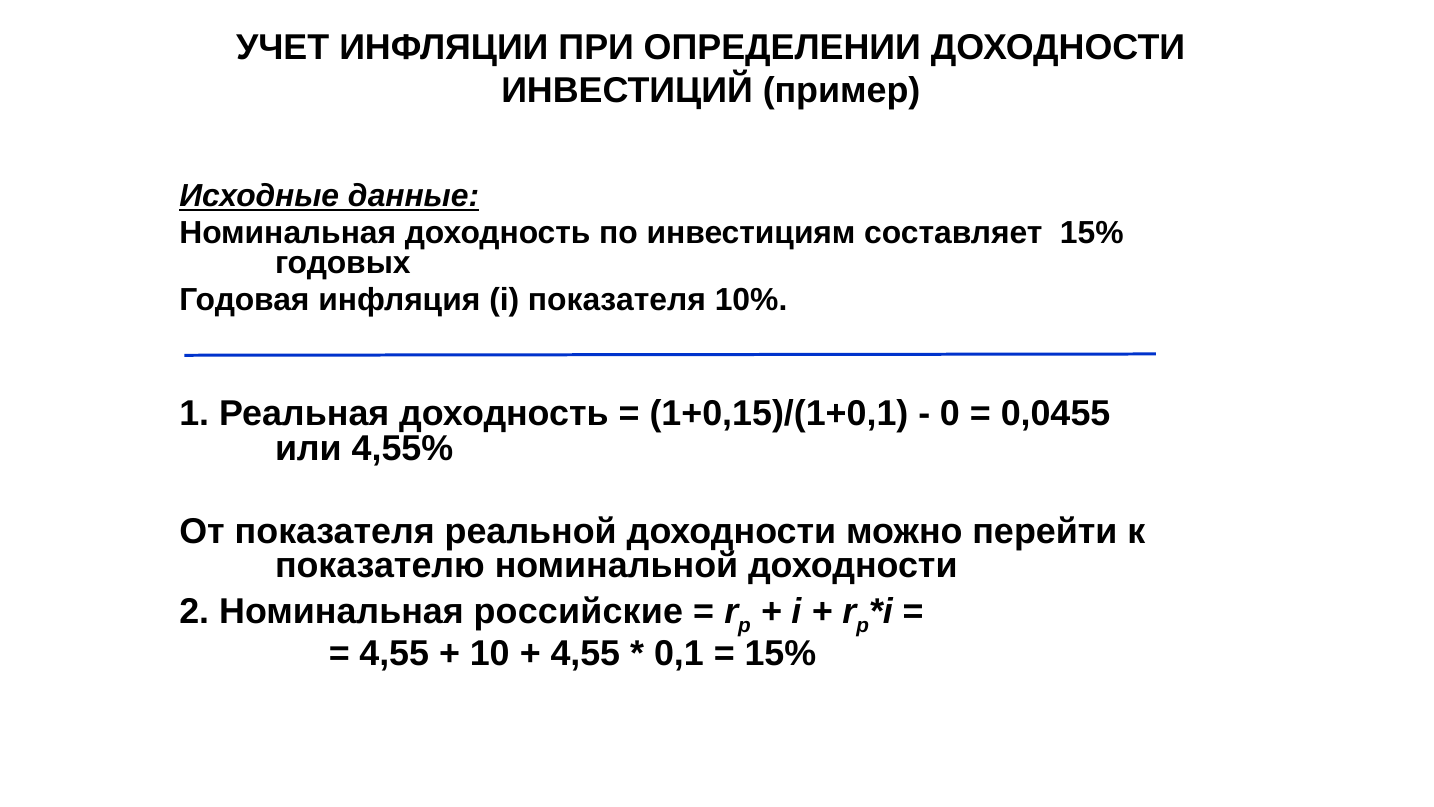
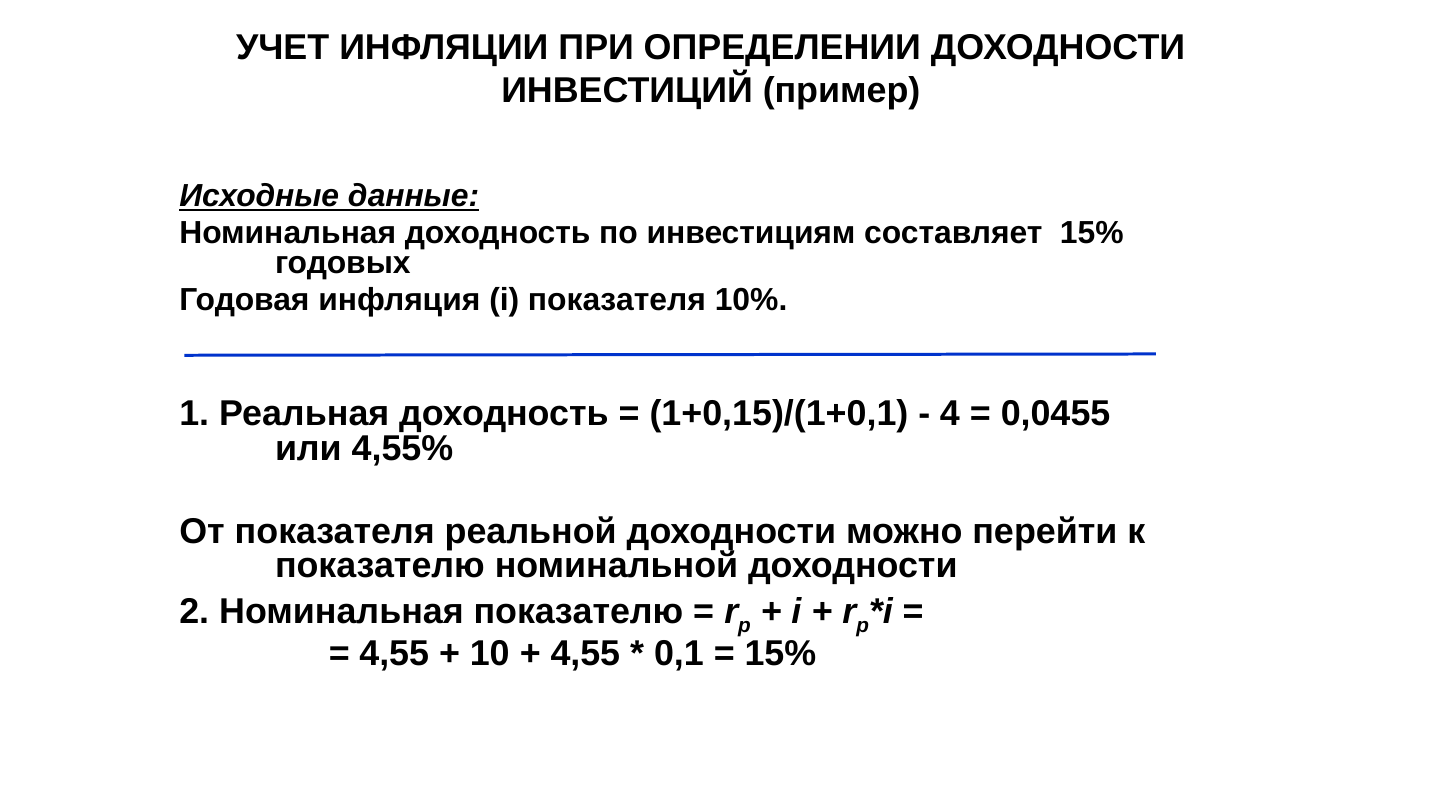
0: 0 -> 4
Номинальная российские: российские -> показателю
